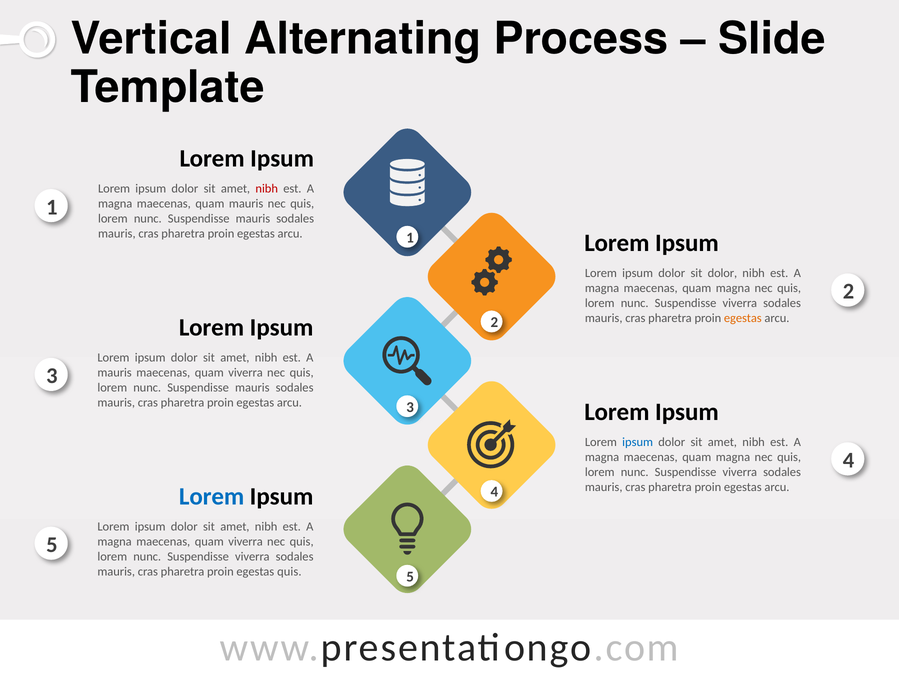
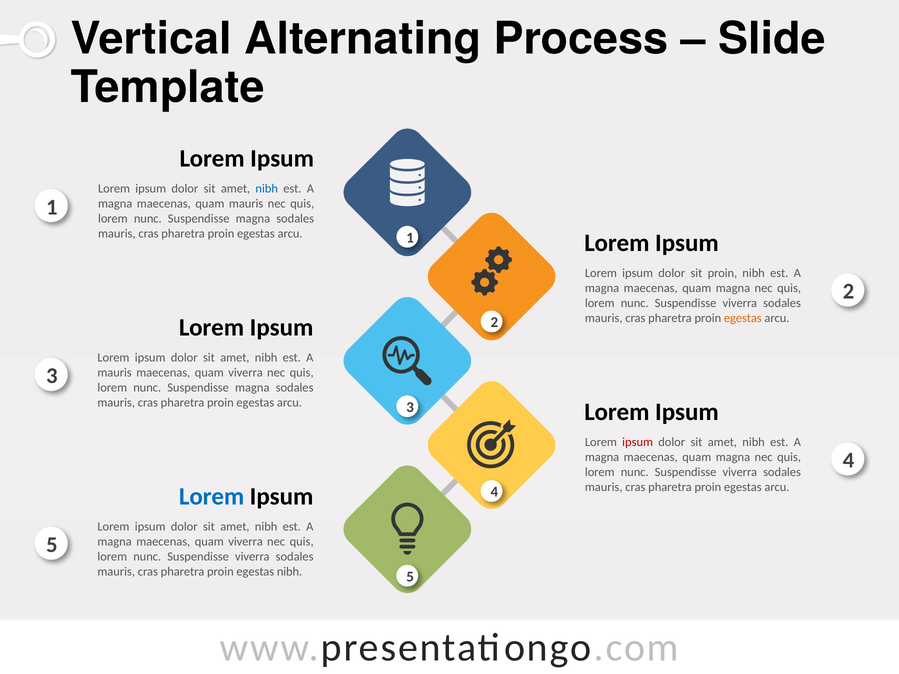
nibh at (267, 189) colour: red -> blue
mauris at (253, 219): mauris -> magna
sit dolor: dolor -> proin
mauris at (252, 388): mauris -> magna
ipsum at (638, 442) colour: blue -> red
egestas quis: quis -> nibh
